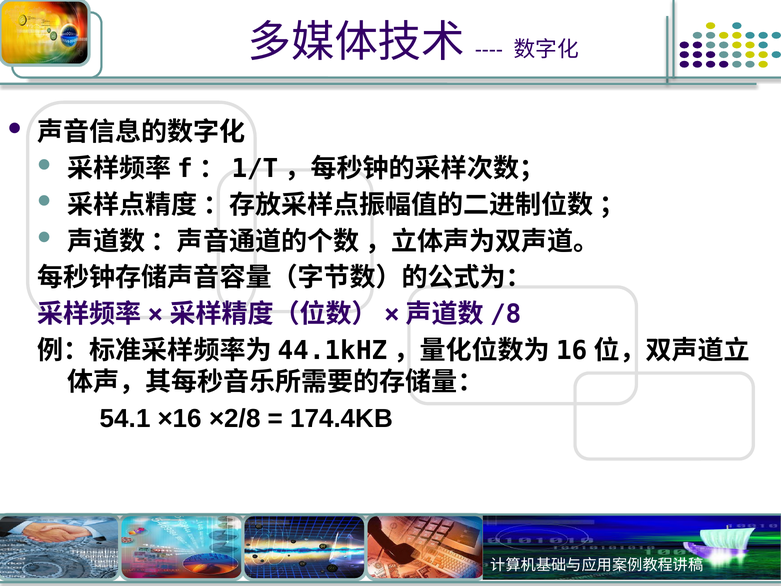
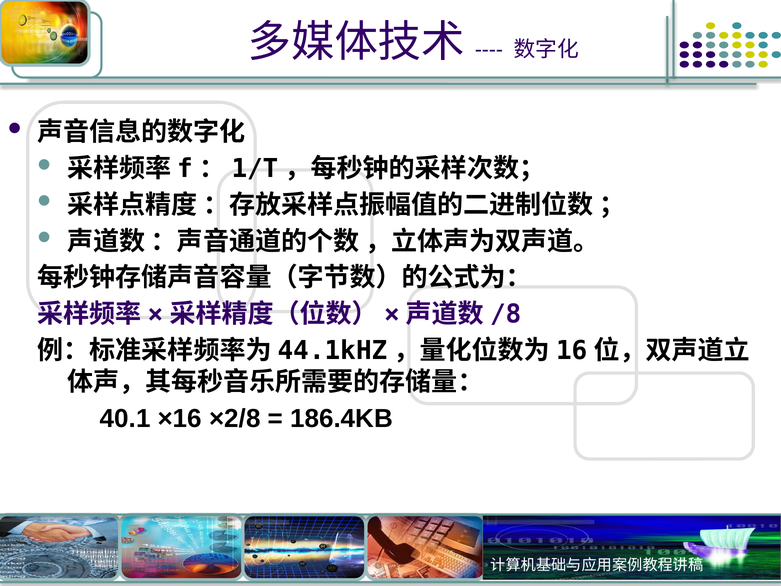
54.1: 54.1 -> 40.1
174.4KB: 174.4KB -> 186.4KB
